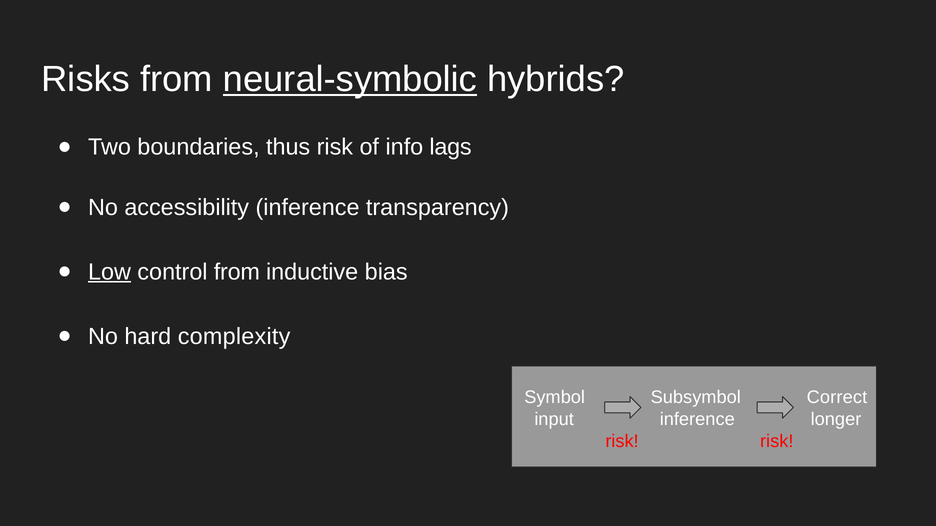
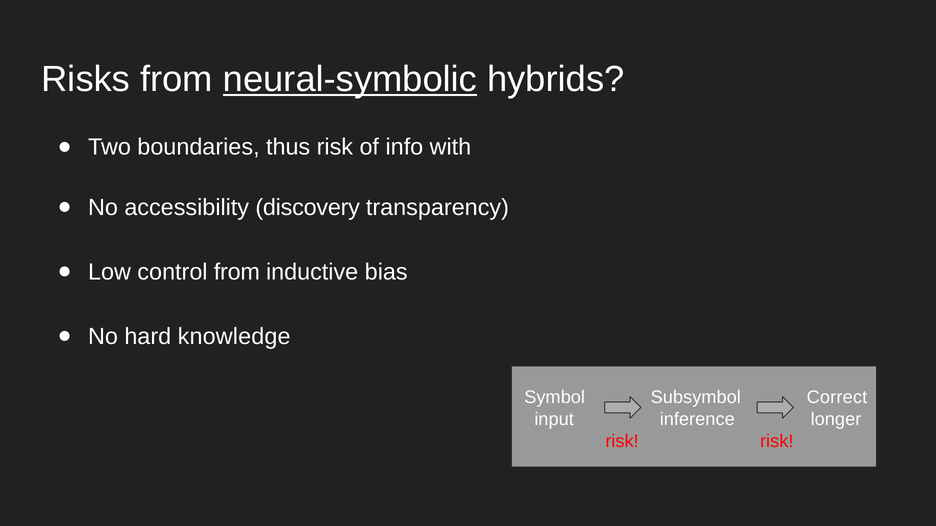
lags: lags -> with
accessibility inference: inference -> discovery
Low underline: present -> none
complexity: complexity -> knowledge
